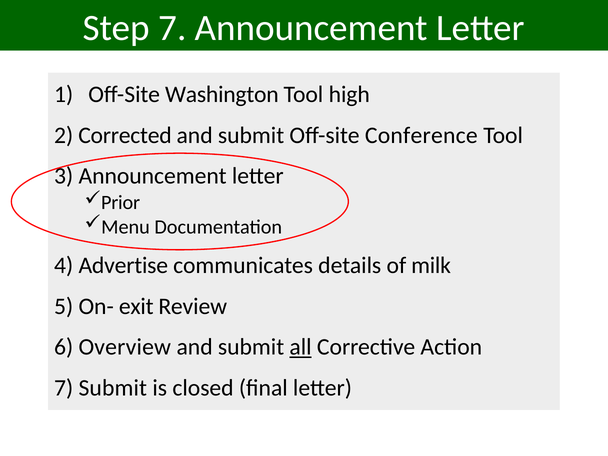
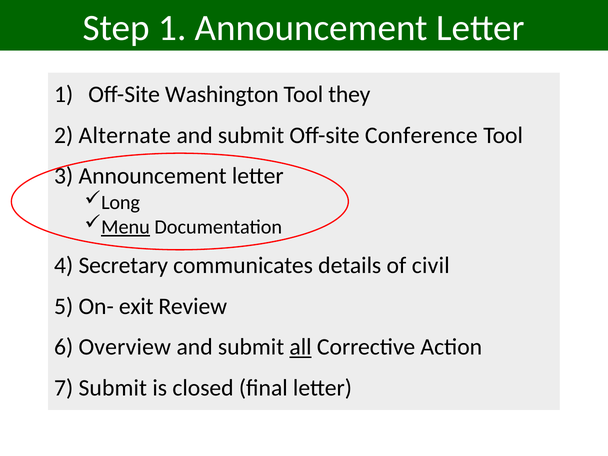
Step 7: 7 -> 1
high: high -> they
Corrected: Corrected -> Alternate
Prior: Prior -> Long
Menu underline: none -> present
Advertise: Advertise -> Secretary
milk: milk -> civil
